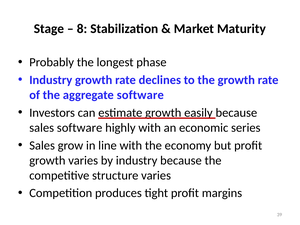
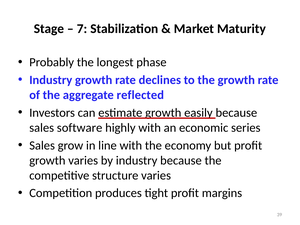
8: 8 -> 7
aggregate software: software -> reflected
